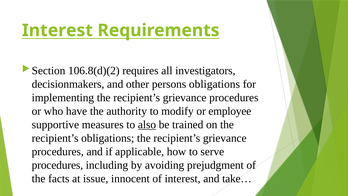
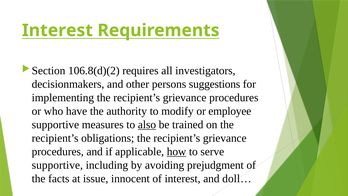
persons obligations: obligations -> suggestions
how underline: none -> present
procedures at (57, 165): procedures -> supportive
take…: take… -> doll…
